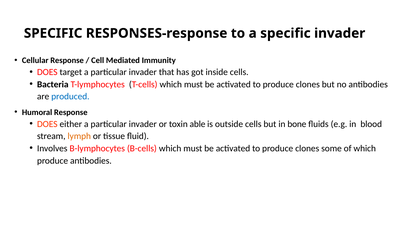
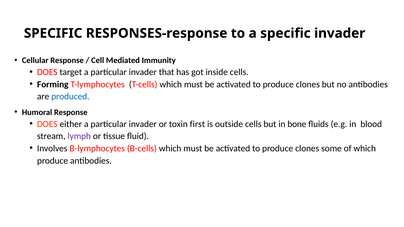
Bacteria: Bacteria -> Forming
able: able -> first
lymph colour: orange -> purple
